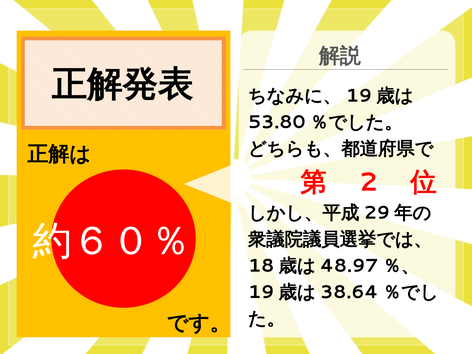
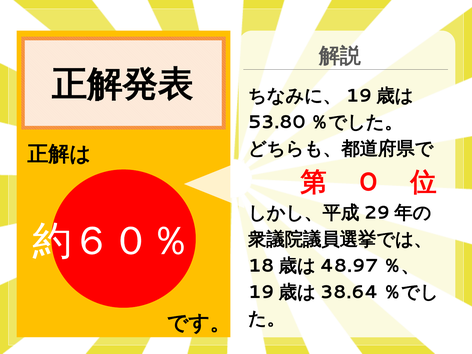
2: 2 -> 0
